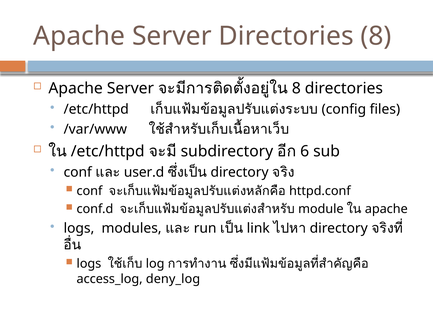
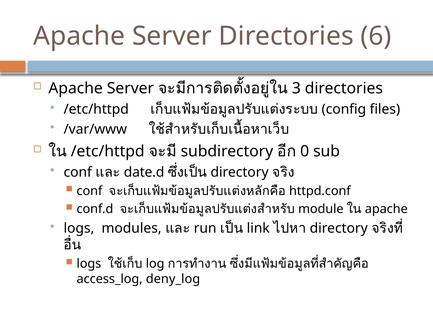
Directories 8: 8 -> 6
8 at (296, 88): 8 -> 3
6: 6 -> 0
user.d: user.d -> date.d
